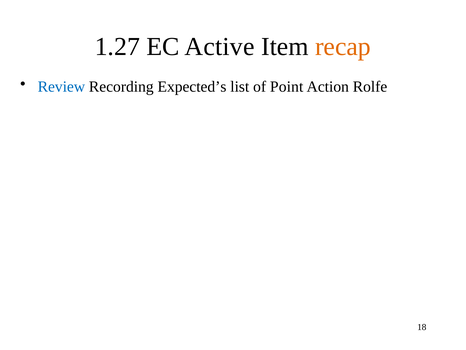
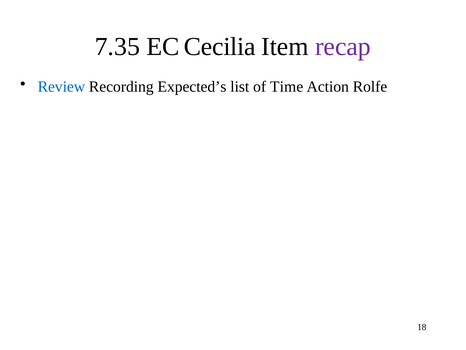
1.27: 1.27 -> 7.35
Active: Active -> Cecilia
recap colour: orange -> purple
Point: Point -> Time
